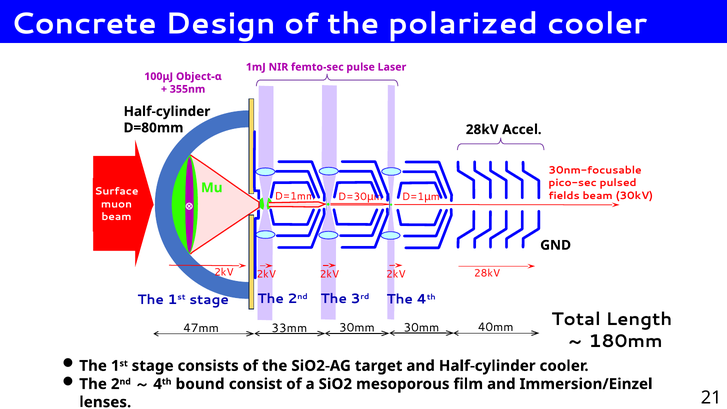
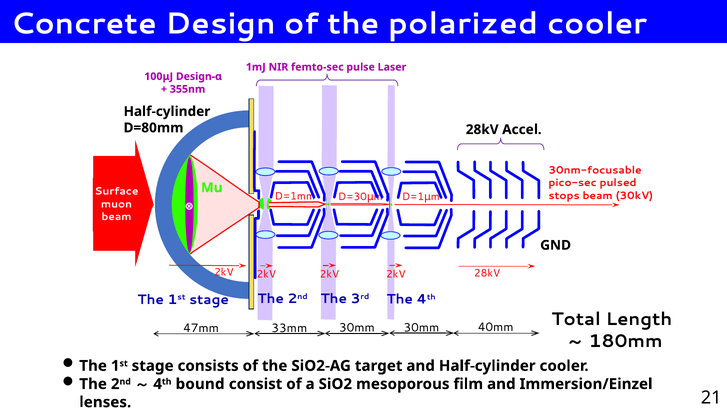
Object-α: Object-α -> Design-α
fields: fields -> stops
